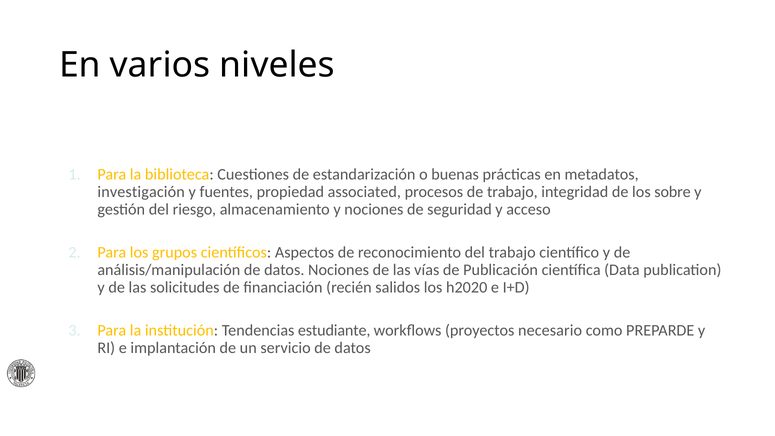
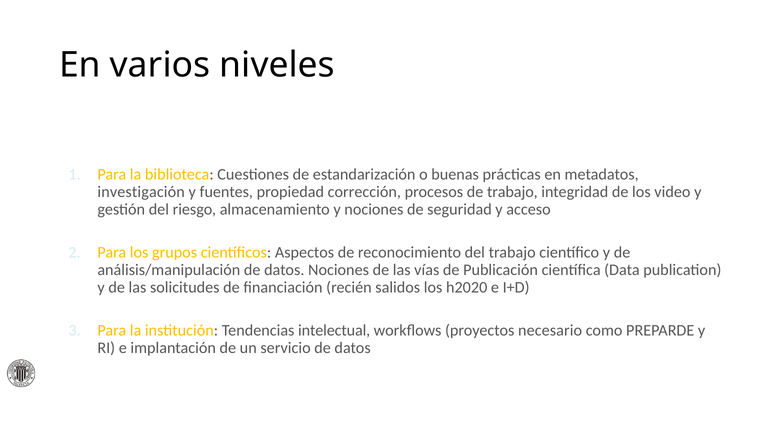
associated: associated -> corrección
sobre: sobre -> video
estudiante: estudiante -> intelectual
